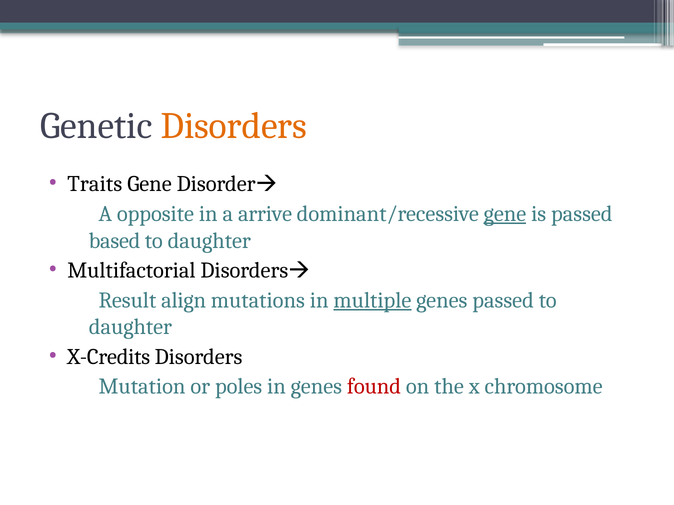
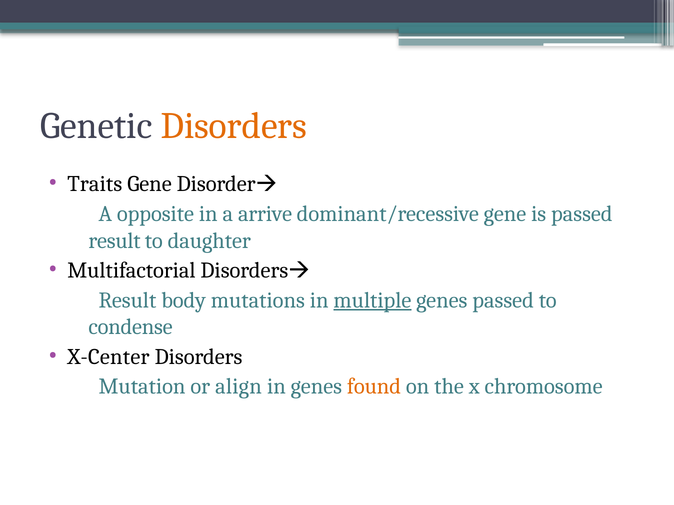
gene at (505, 214) underline: present -> none
based at (115, 241): based -> result
align: align -> body
daughter at (130, 327): daughter -> condense
X-Credits: X-Credits -> X-Center
poles: poles -> align
found colour: red -> orange
